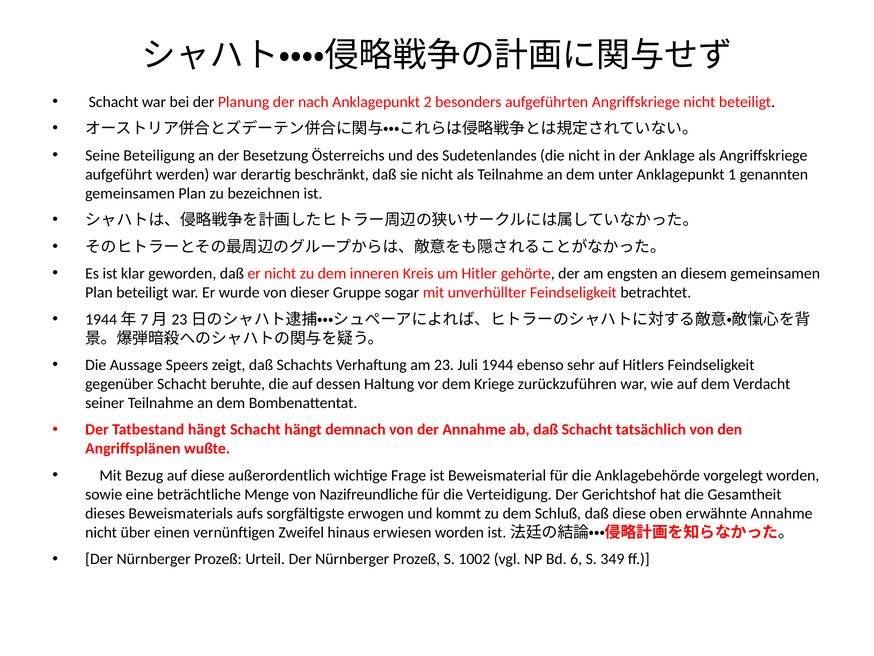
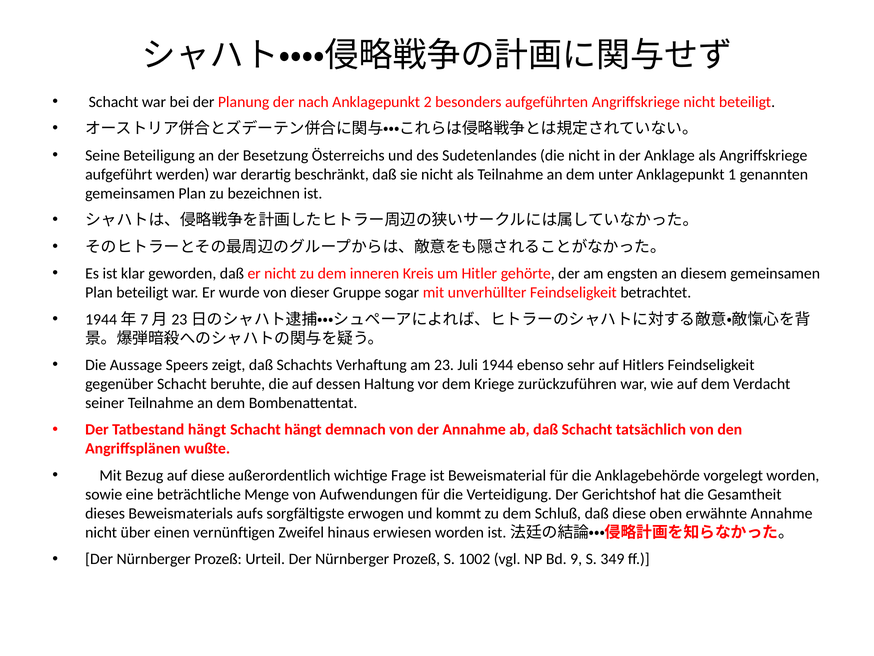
Nazifreundliche: Nazifreundliche -> Aufwendungen
6: 6 -> 9
